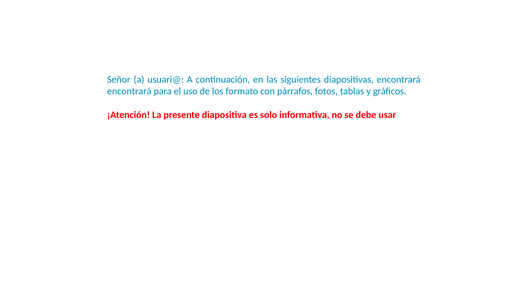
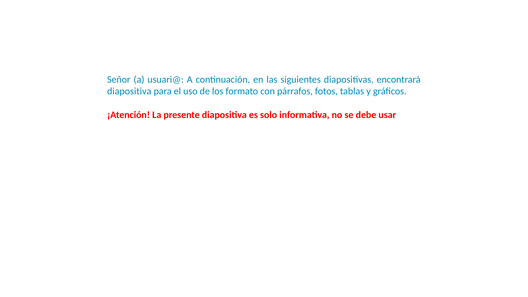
encontrará at (129, 91): encontrará -> diapositiva
